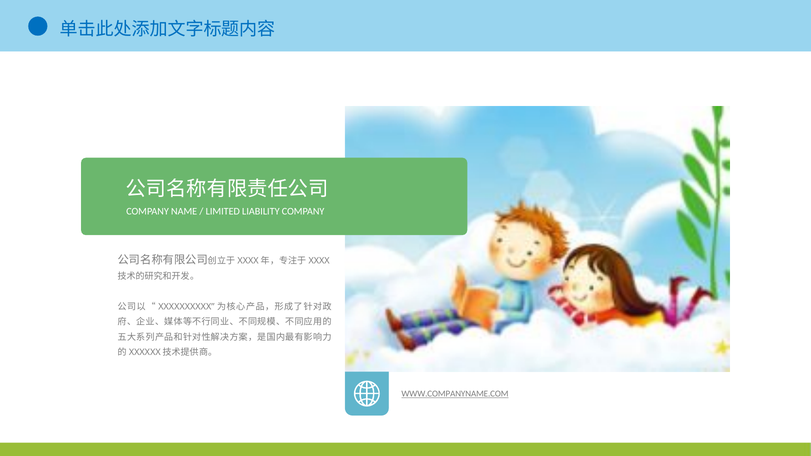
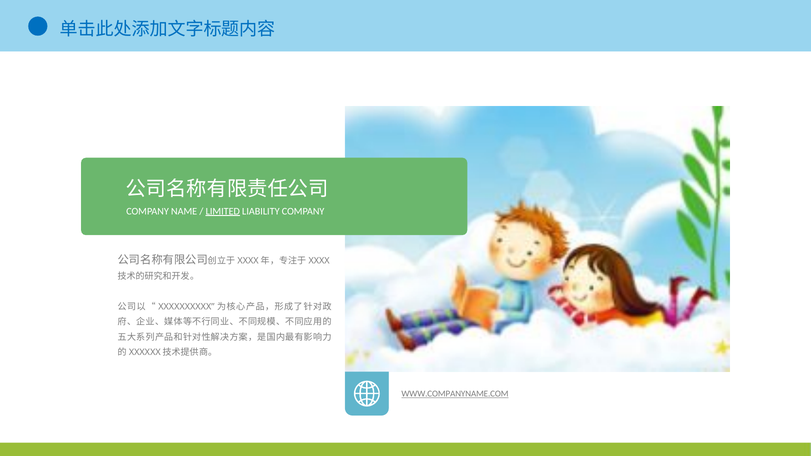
LIMITED underline: none -> present
